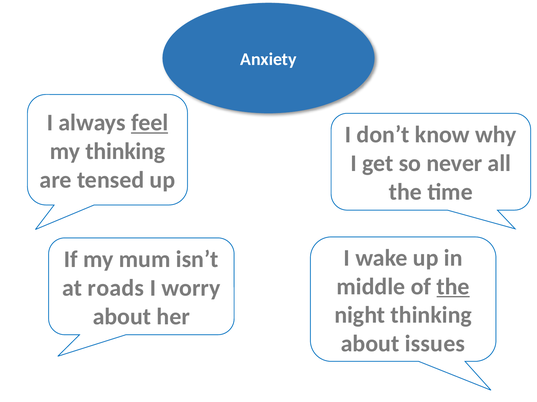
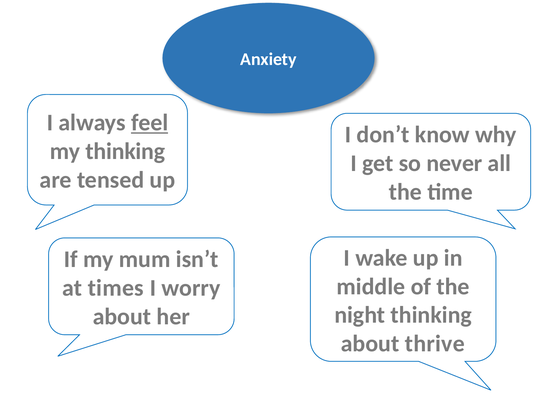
the at (453, 287) underline: present -> none
roads: roads -> times
issues: issues -> thrive
